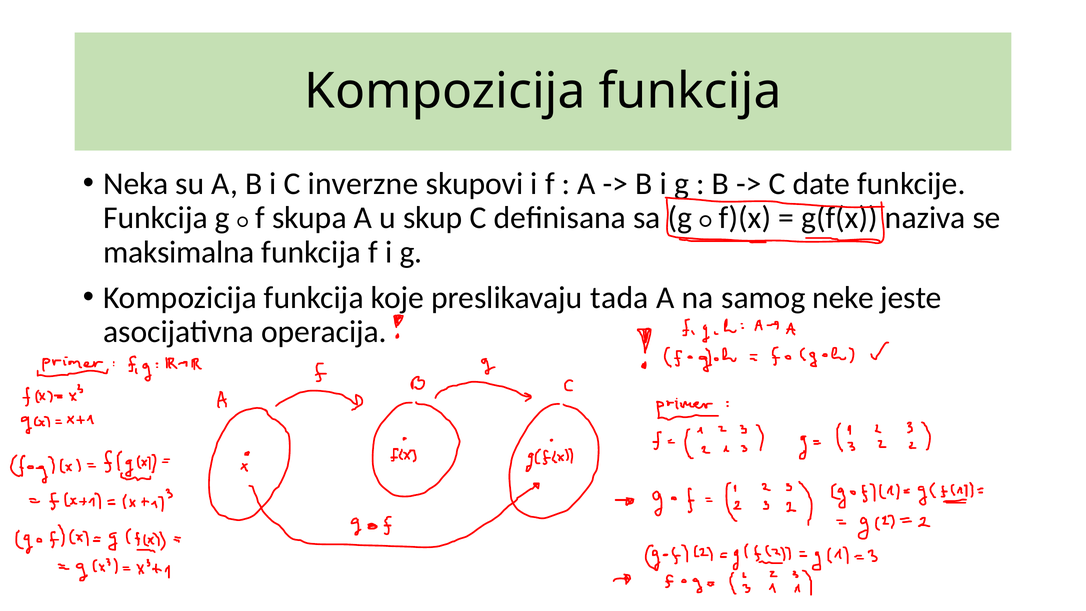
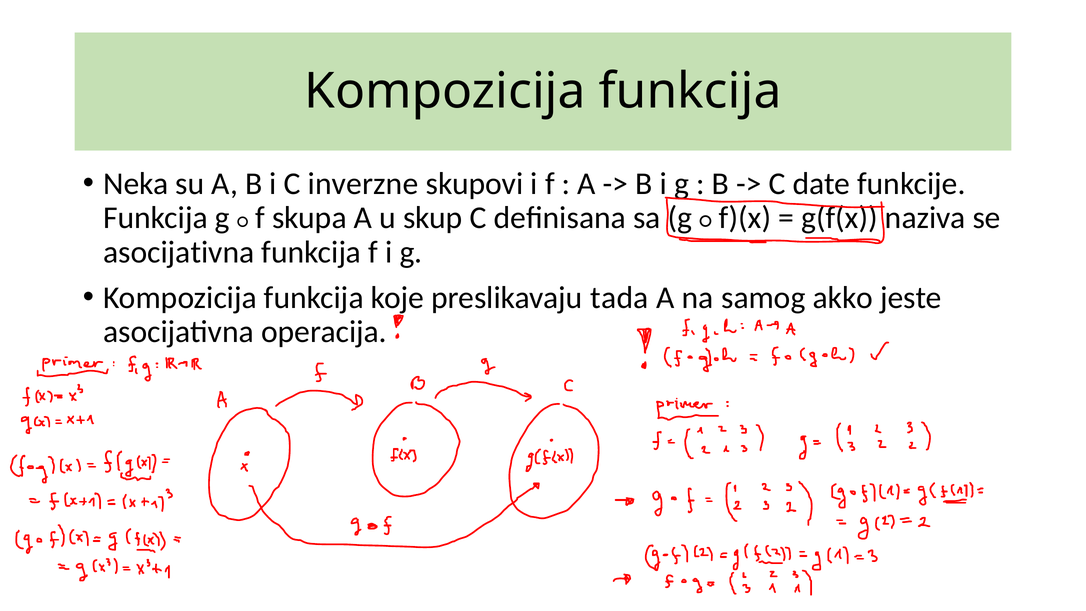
maksimalna at (179, 252): maksimalna -> asocijativna
neke: neke -> akko
